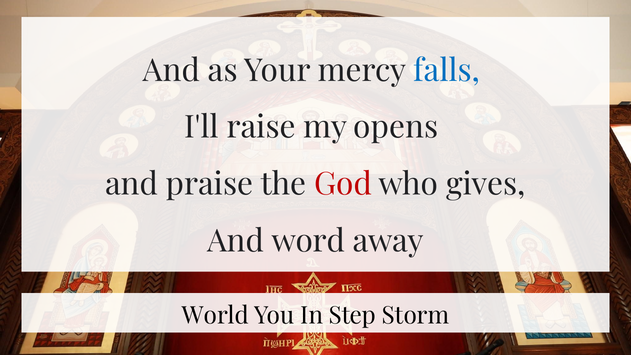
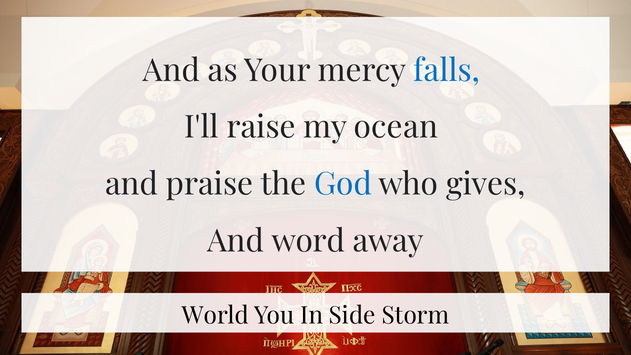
opens: opens -> ocean
God colour: red -> blue
Step: Step -> Side
